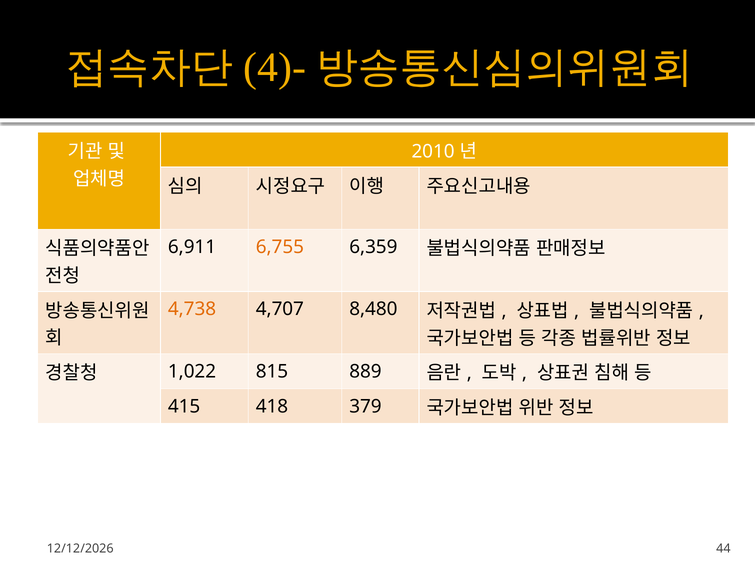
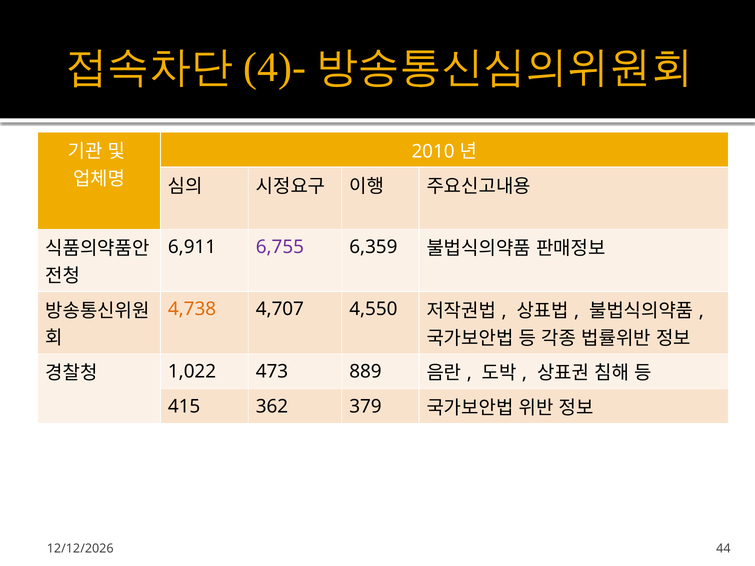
6,755 colour: orange -> purple
8,480: 8,480 -> 4,550
815: 815 -> 473
418: 418 -> 362
